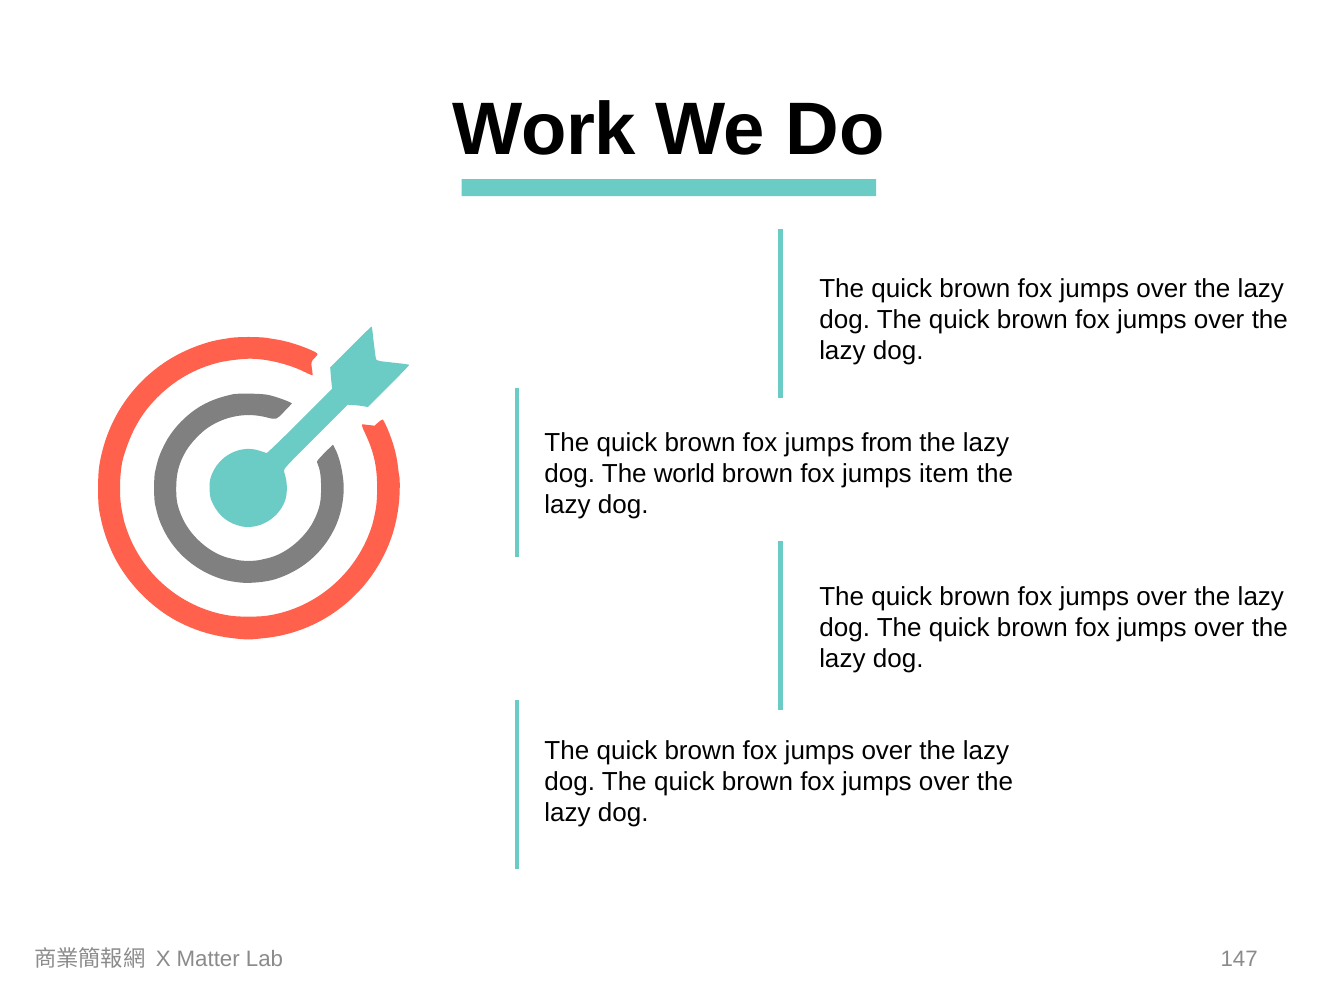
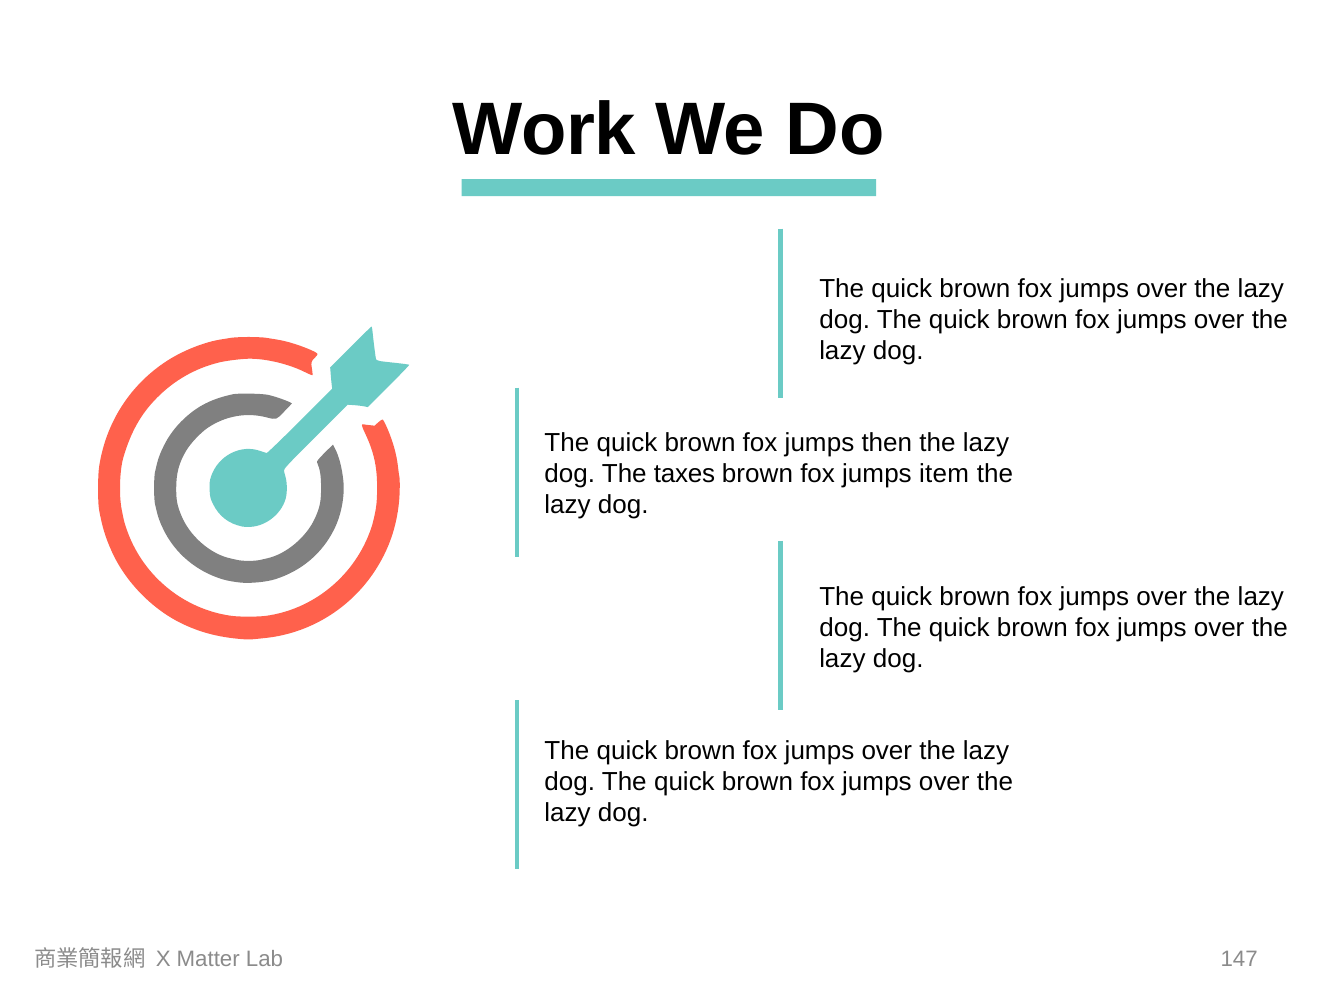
from: from -> then
world: world -> taxes
